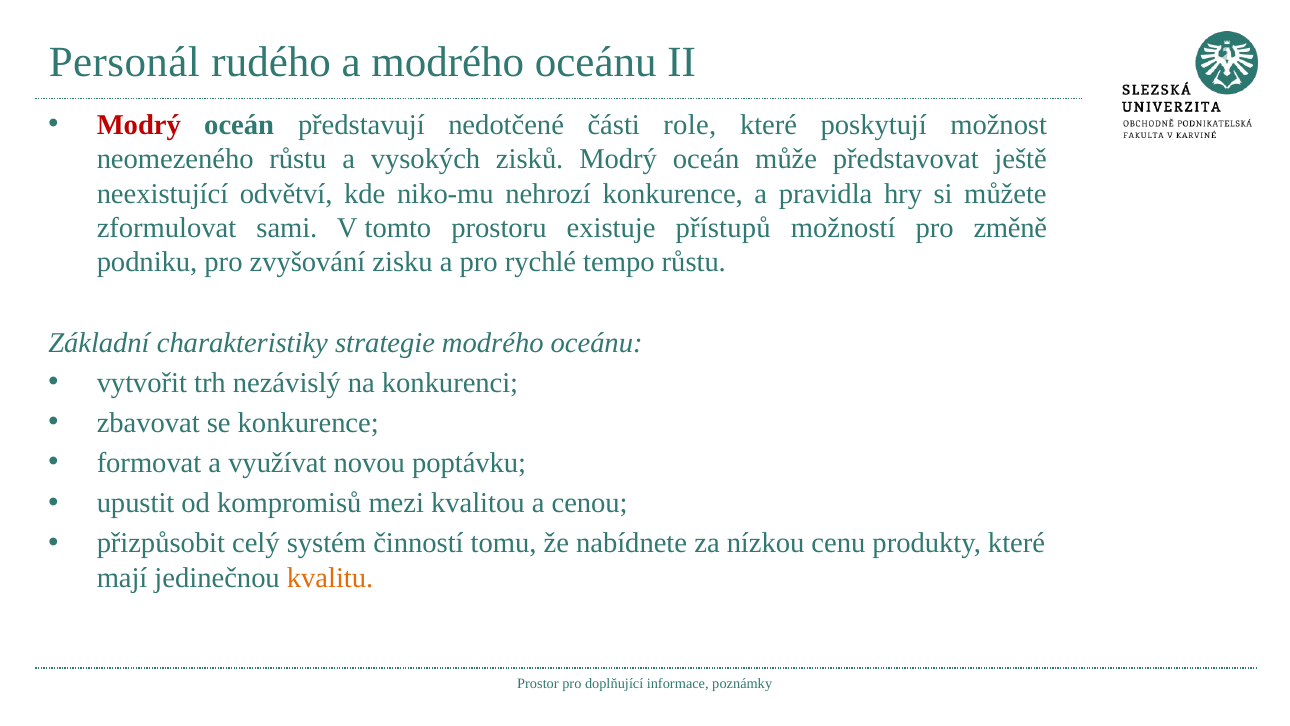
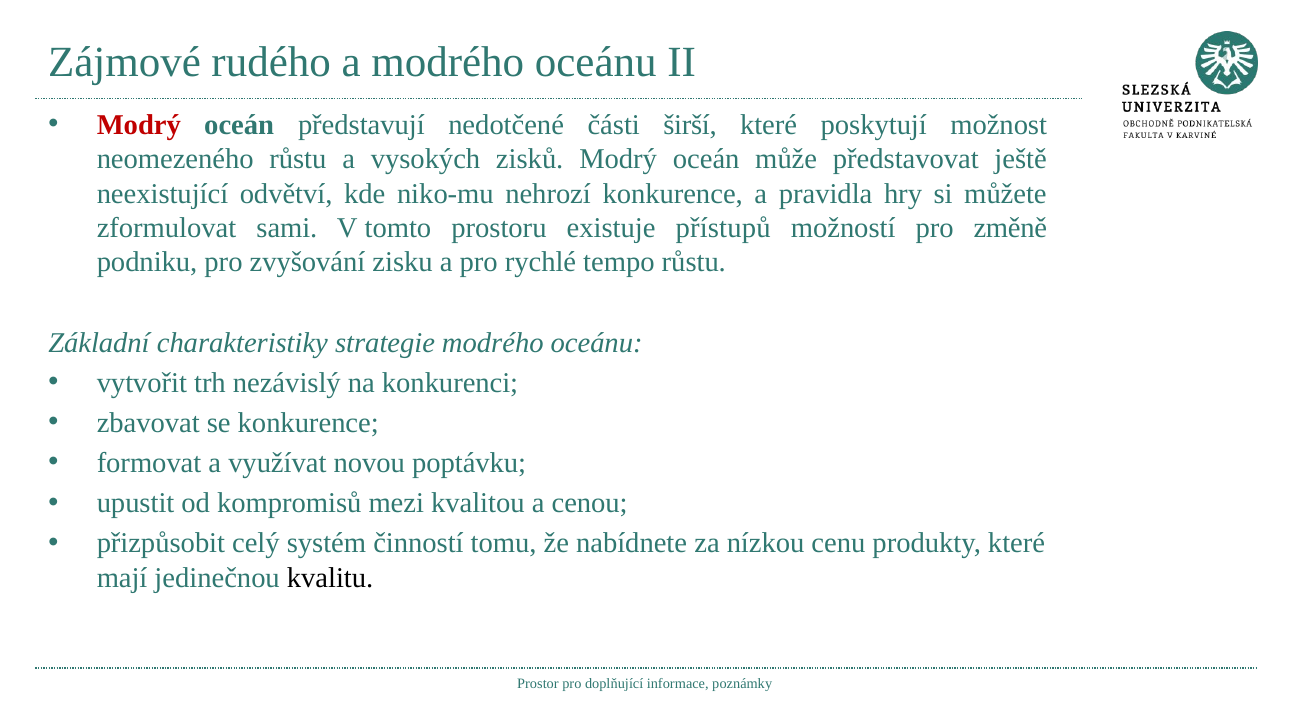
Personál: Personál -> Zájmové
role: role -> širší
kvalitu colour: orange -> black
